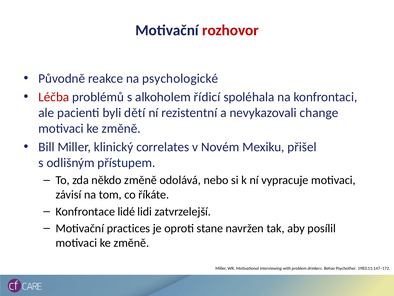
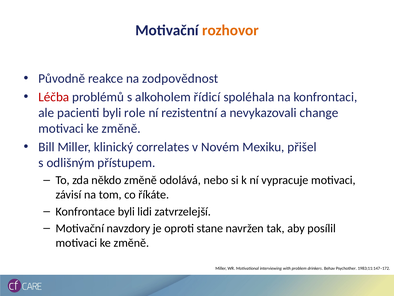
rozhovor colour: red -> orange
psychologické: psychologické -> zodpovědnost
dětí: dětí -> role
Konfrontace lidé: lidé -> byli
practices: practices -> navzdory
